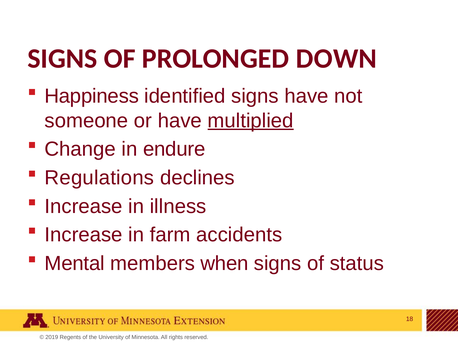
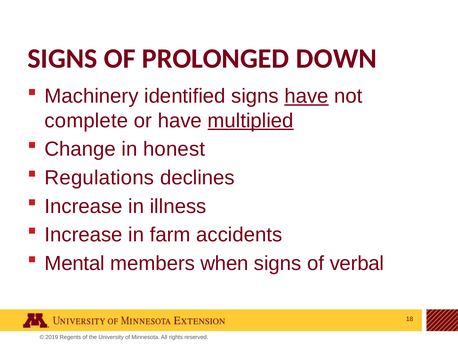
Happiness: Happiness -> Machinery
have at (307, 96) underline: none -> present
someone: someone -> complete
endure: endure -> honest
status: status -> verbal
